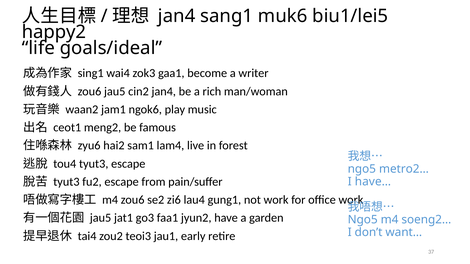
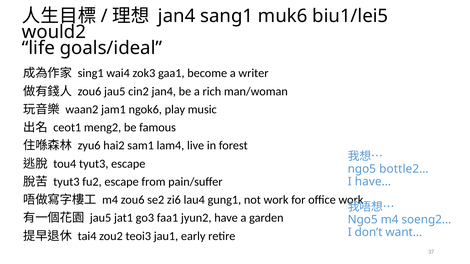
happy2: happy2 -> would2
metro2…: metro2… -> bottle2…
